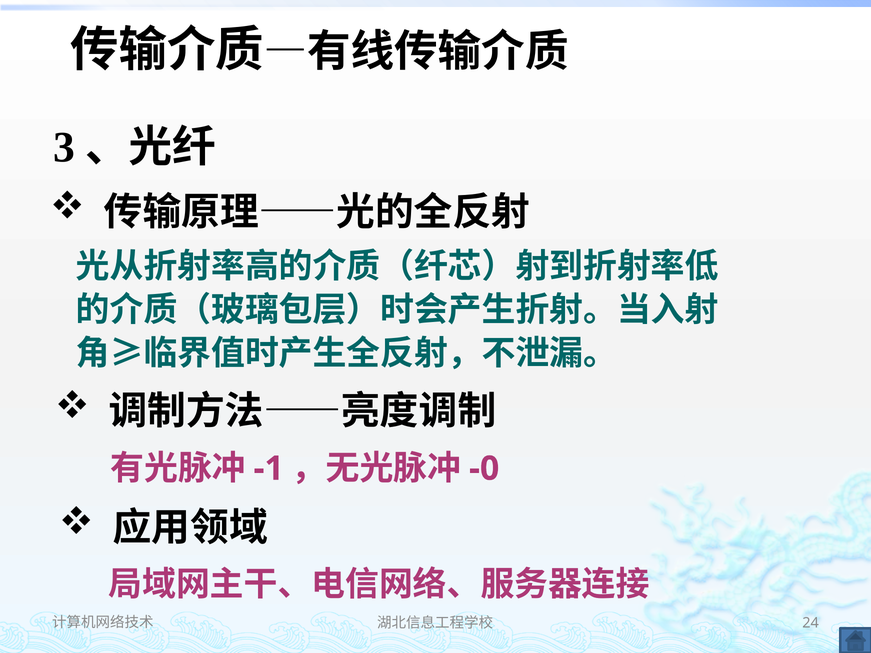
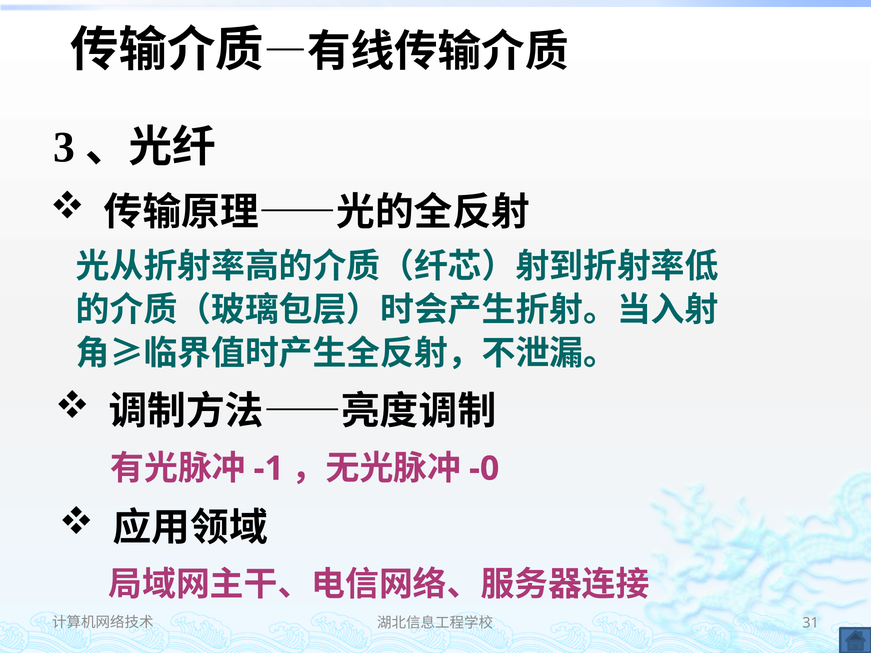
24: 24 -> 31
